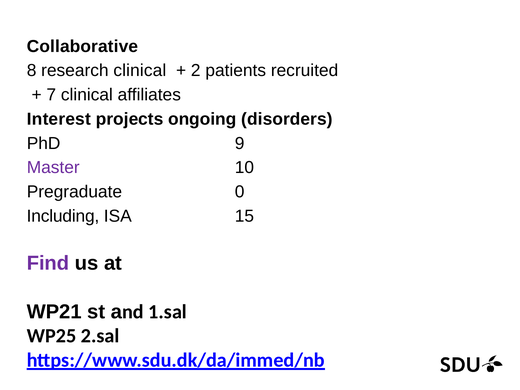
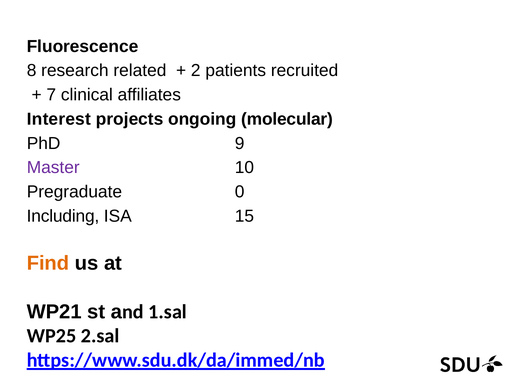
Collaborative: Collaborative -> Fluorescence
research clinical: clinical -> related
disorders: disorders -> molecular
Find colour: purple -> orange
